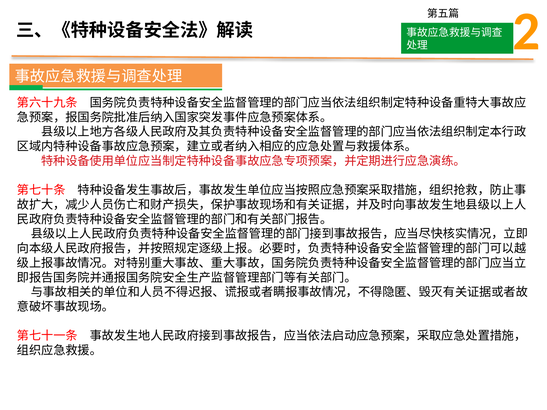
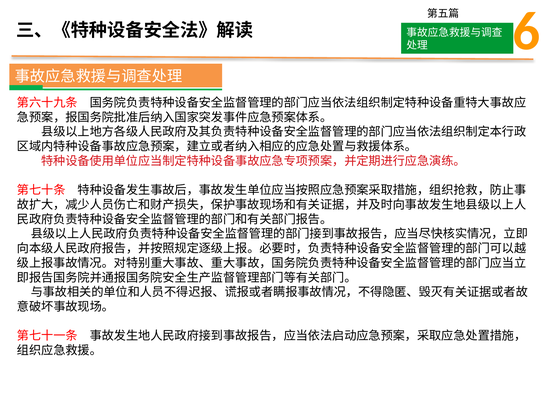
2: 2 -> 6
